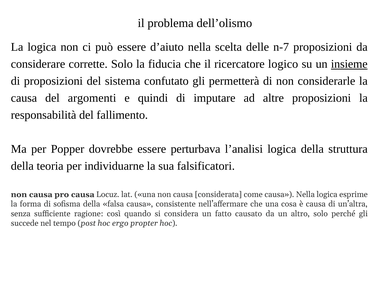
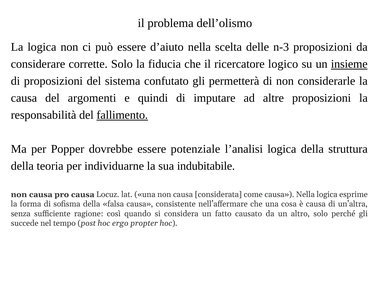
n-7: n-7 -> n-3
fallimento underline: none -> present
perturbava: perturbava -> potenziale
falsificatori: falsificatori -> indubitabile
